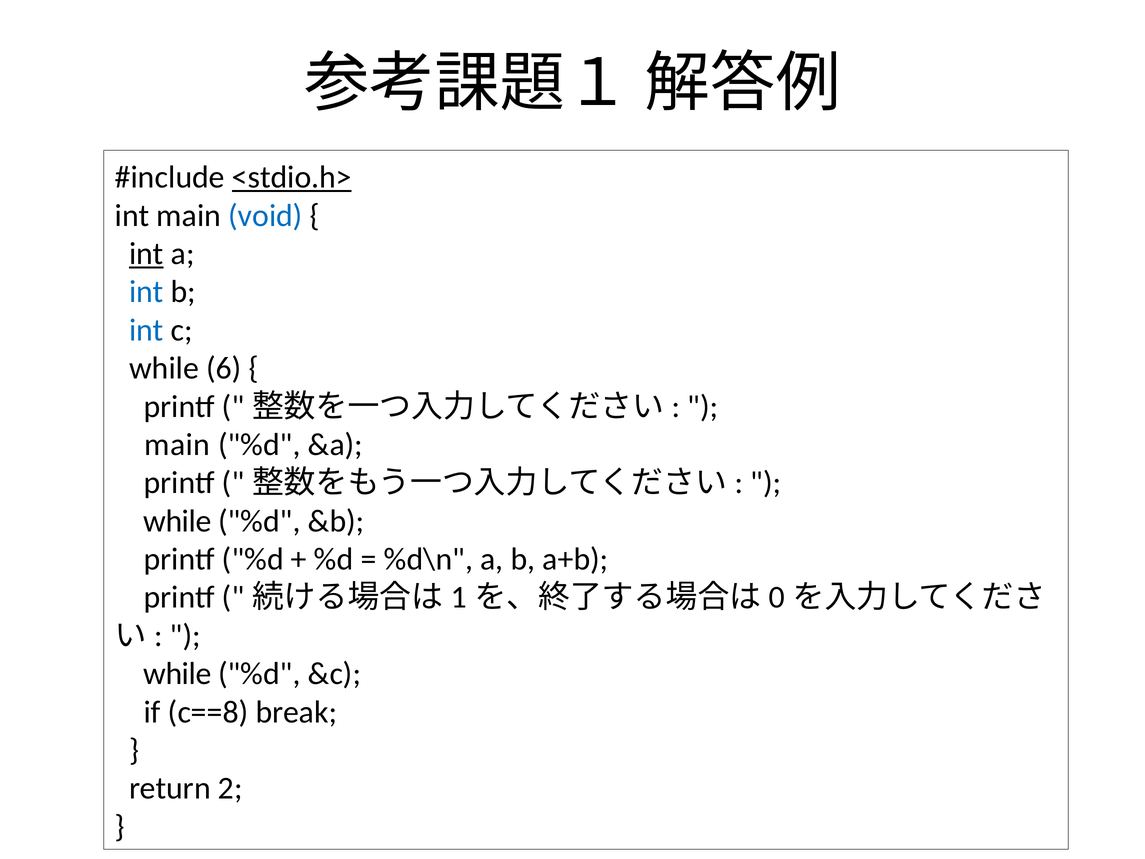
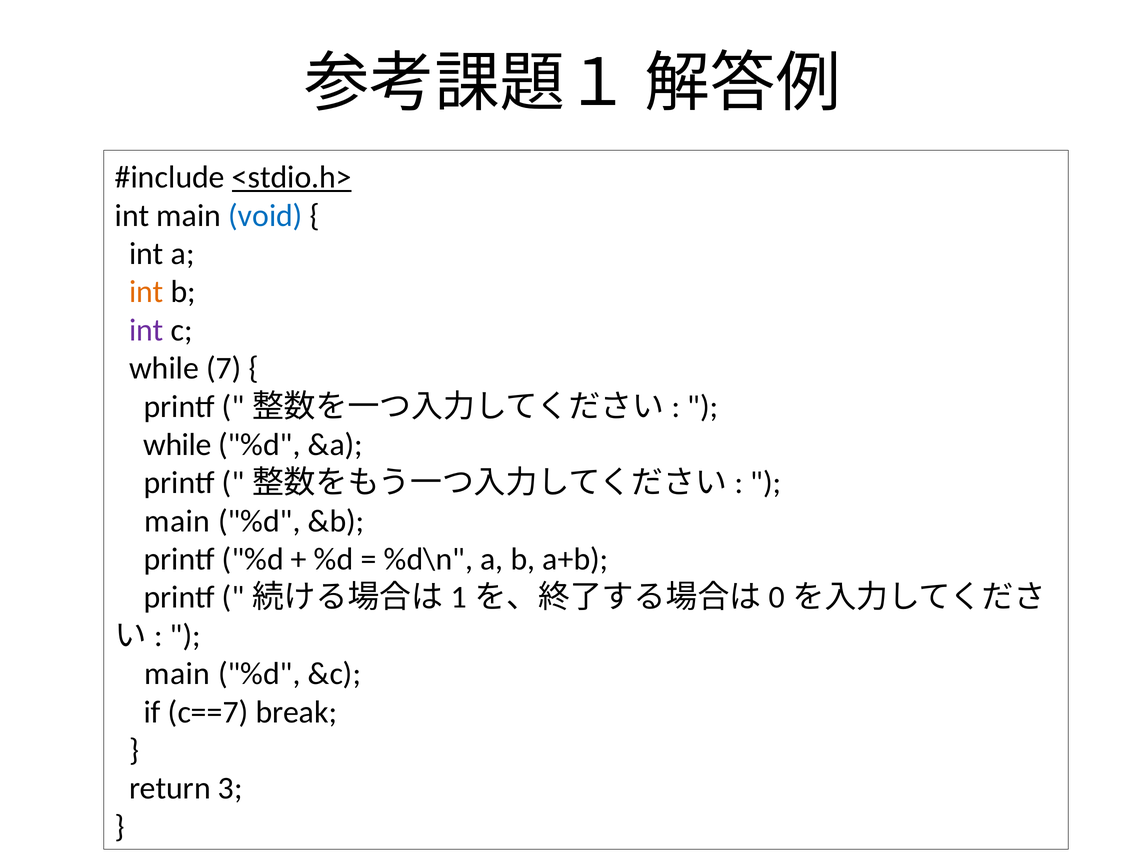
int at (146, 254) underline: present -> none
int at (146, 292) colour: blue -> orange
int at (146, 330) colour: blue -> purple
6: 6 -> 7
main at (177, 445): main -> while
while at (177, 521): while -> main
while at (177, 674): while -> main
c==8: c==8 -> c==7
2: 2 -> 3
